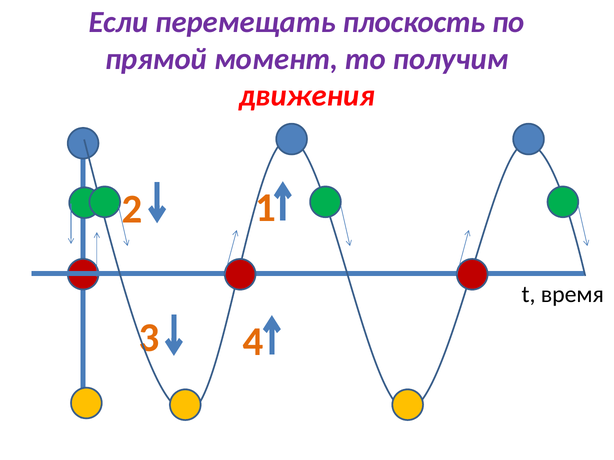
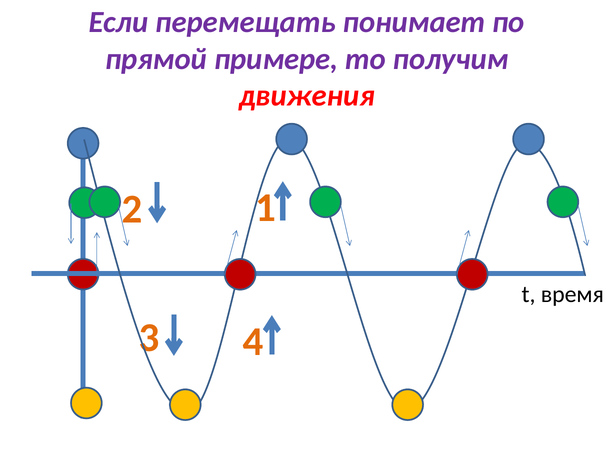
плоскость: плоскость -> понимает
момент: момент -> примере
